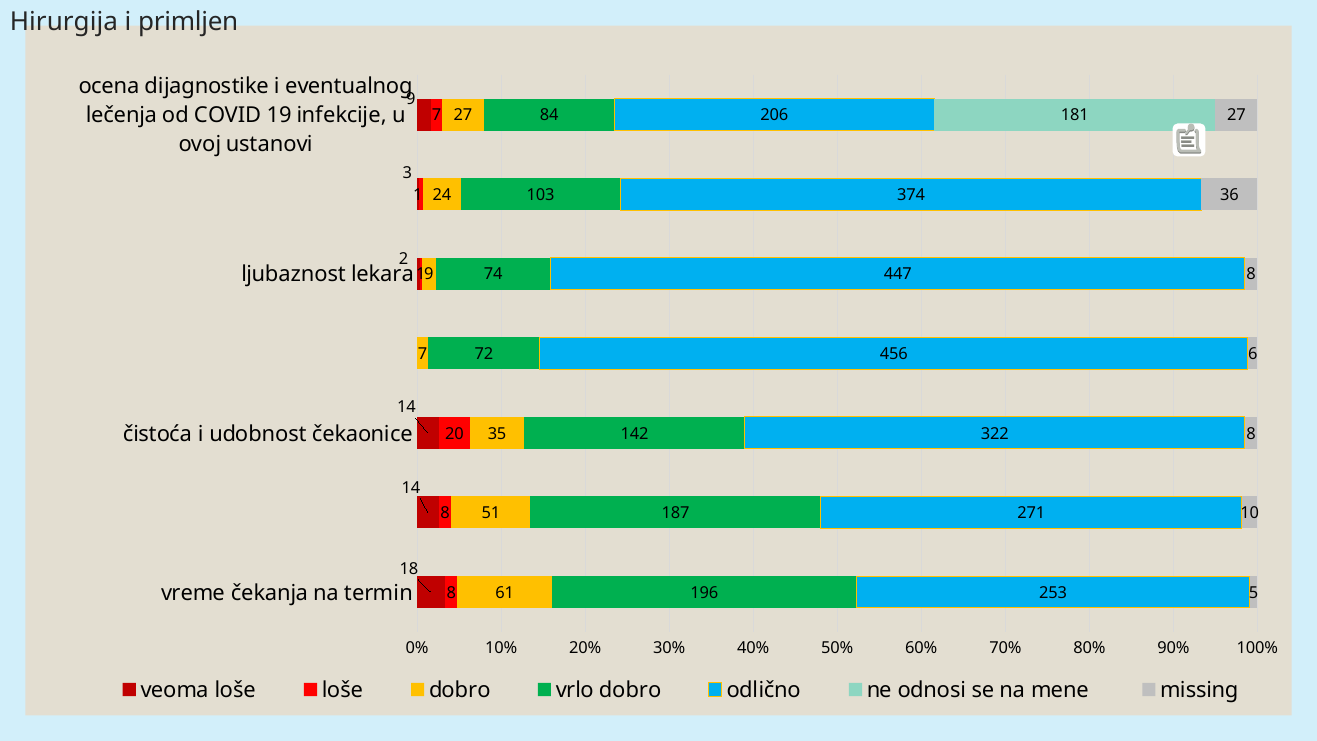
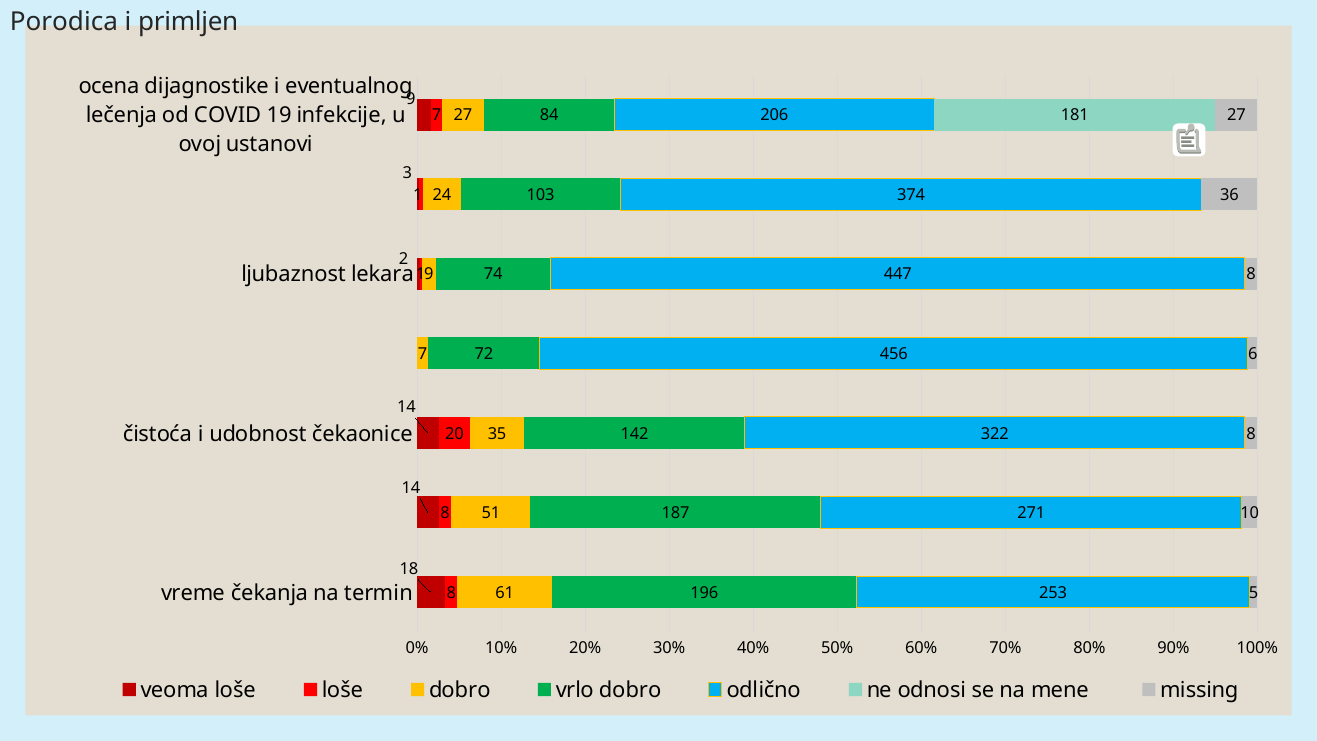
Hirurgija: Hirurgija -> Porodica
